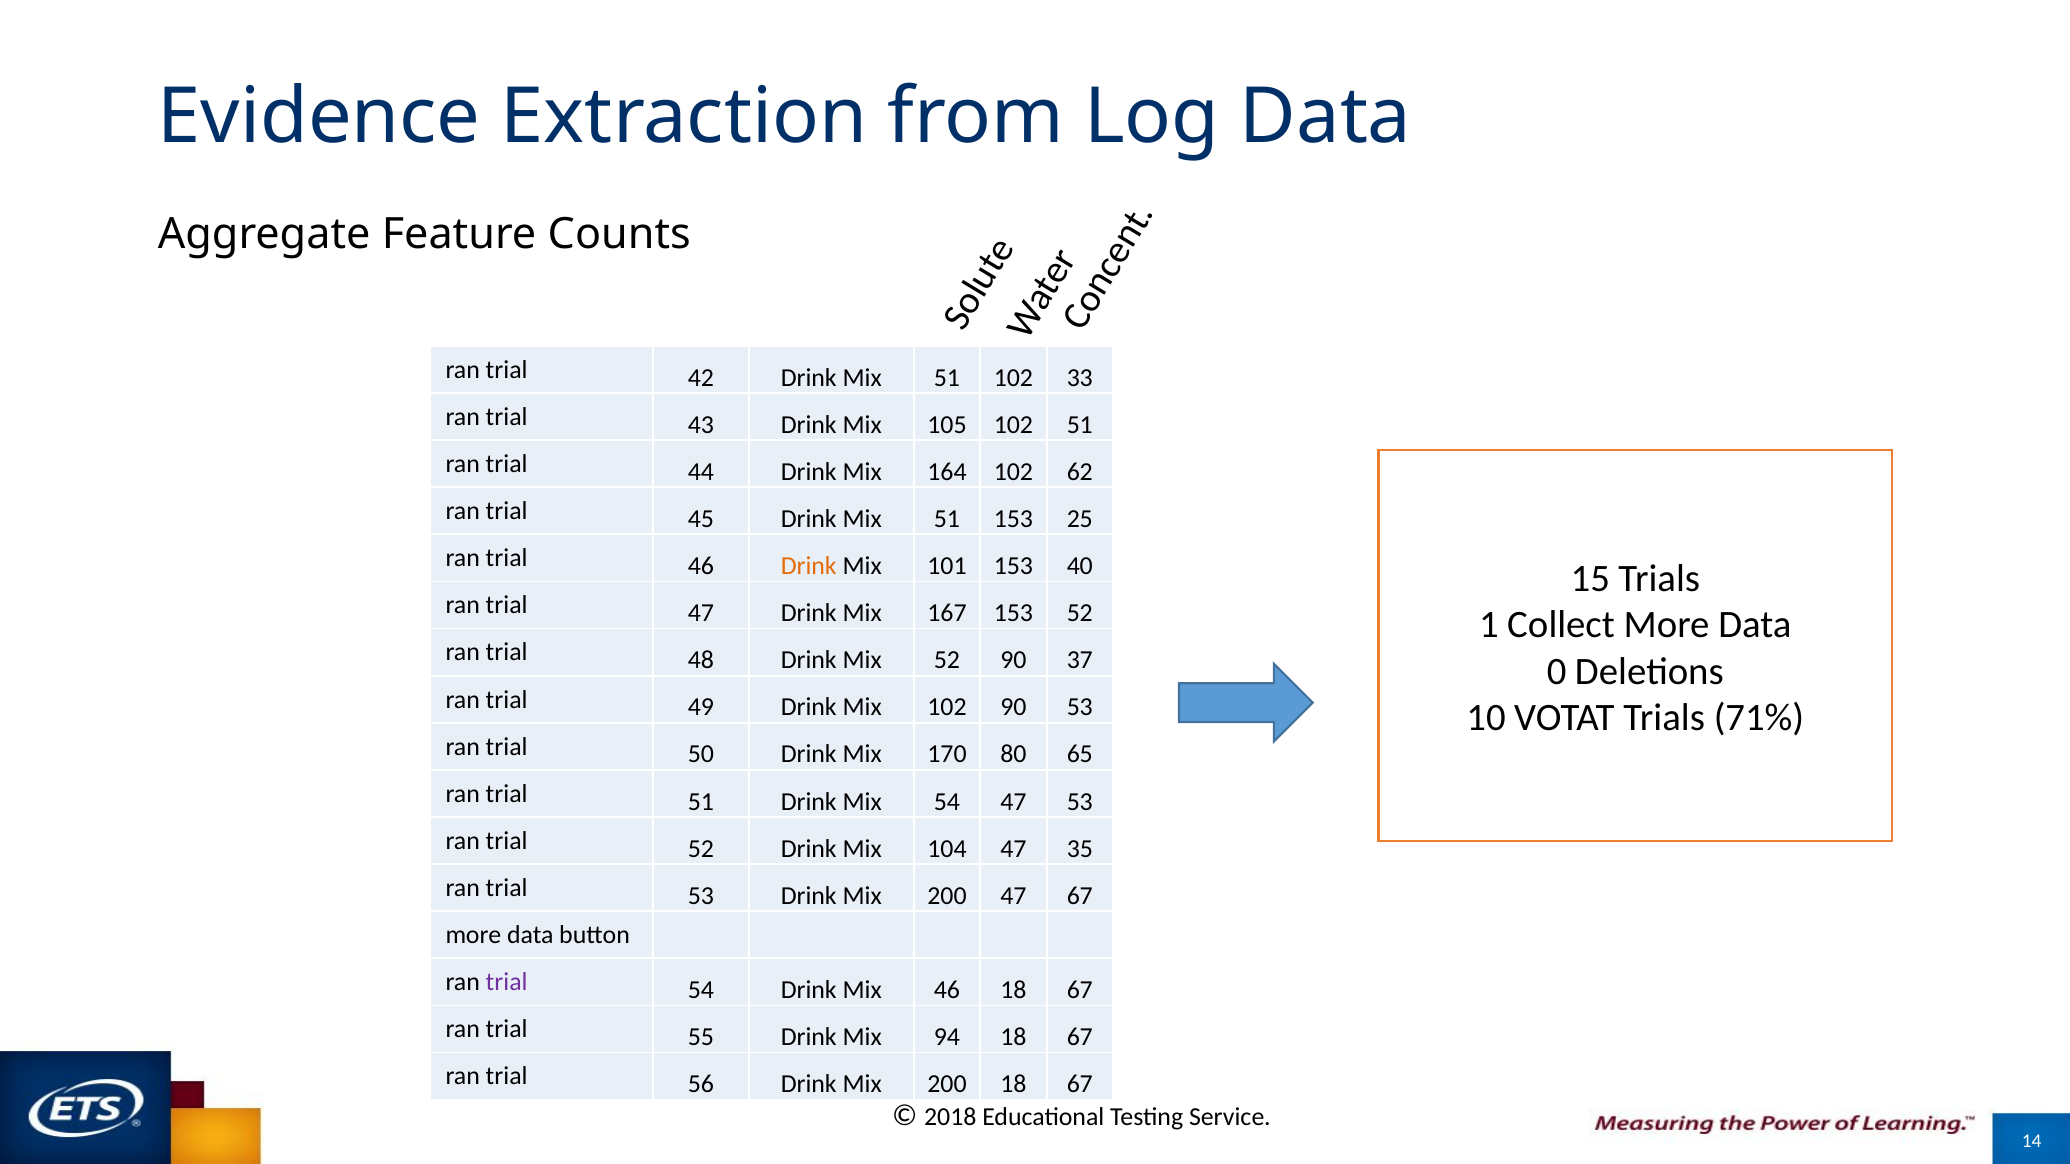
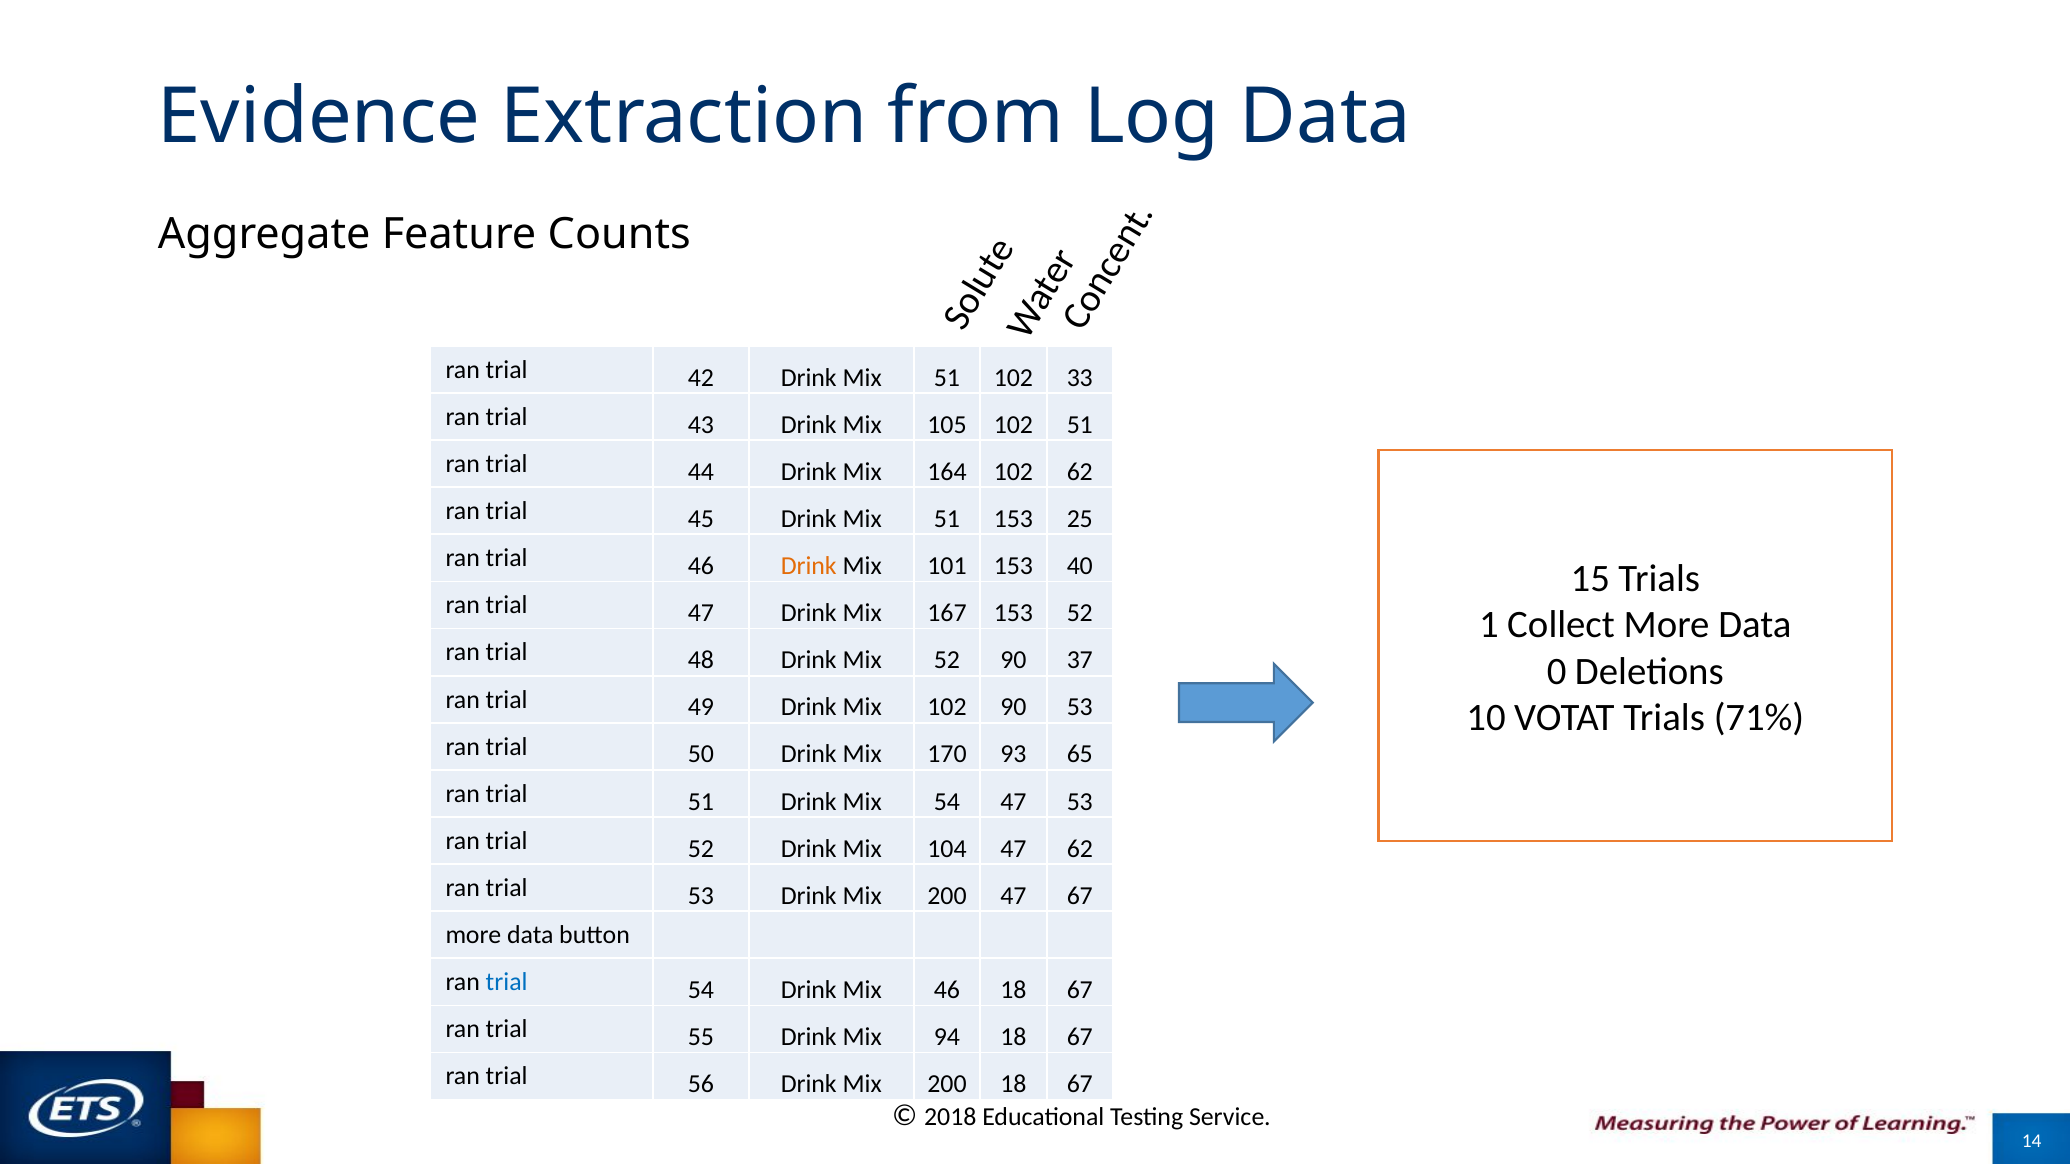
80: 80 -> 93
47 35: 35 -> 62
trial at (507, 982) colour: purple -> blue
